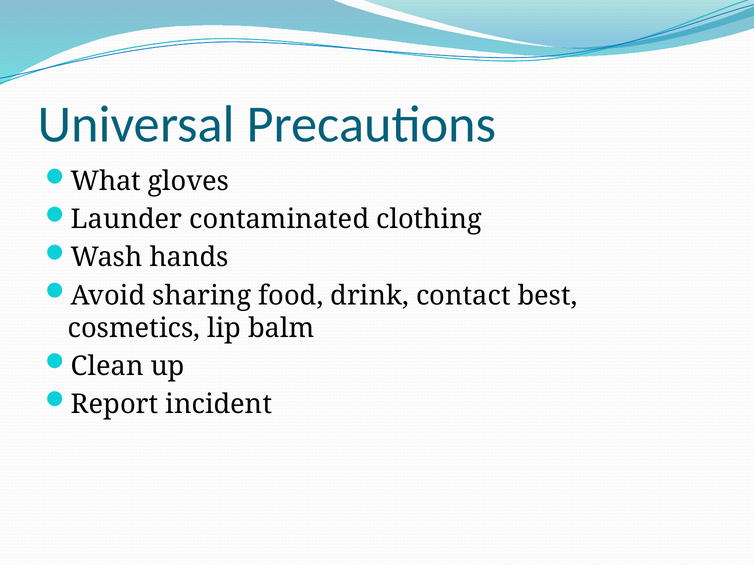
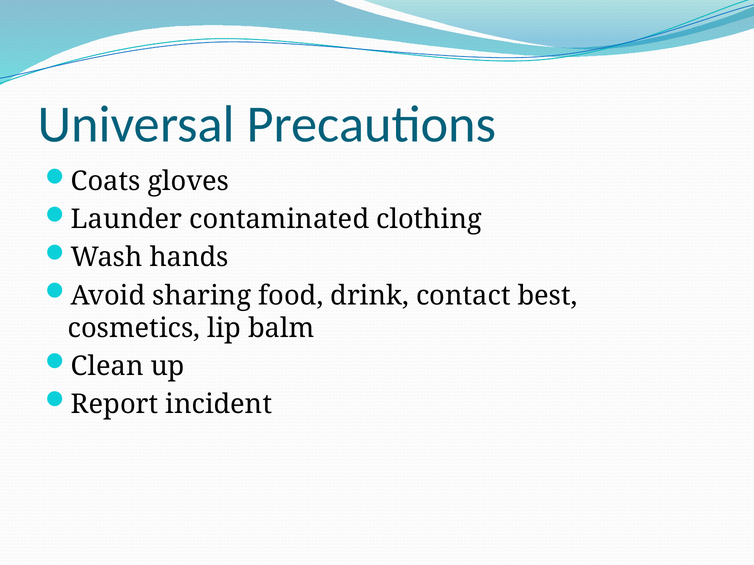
What: What -> Coats
